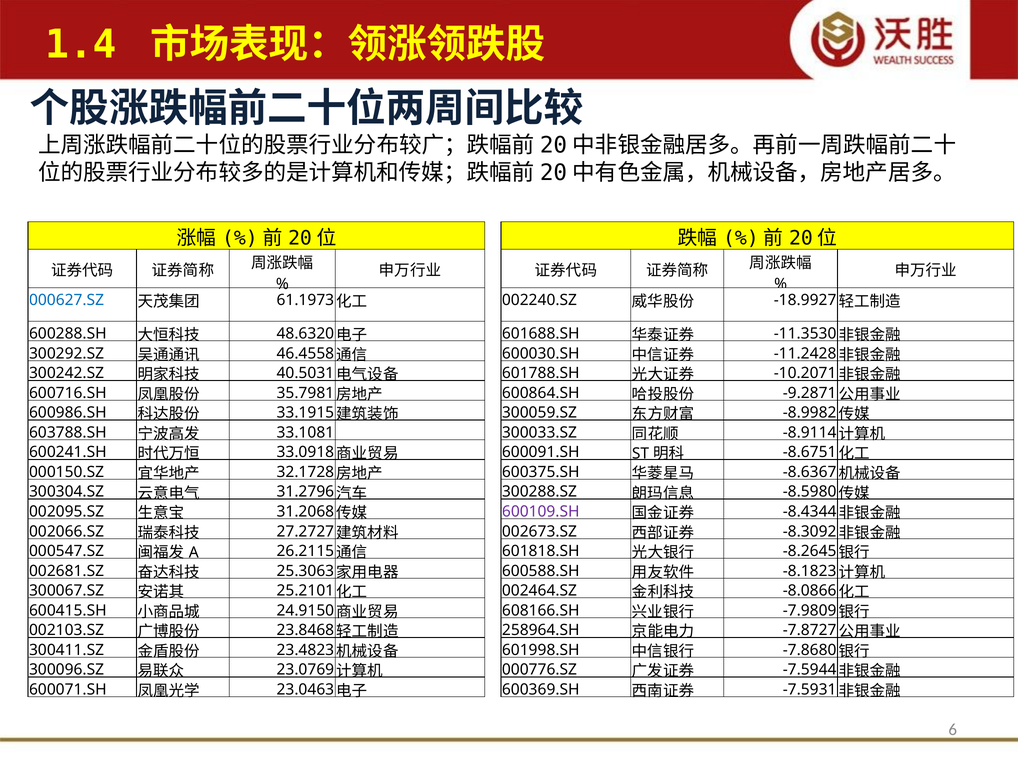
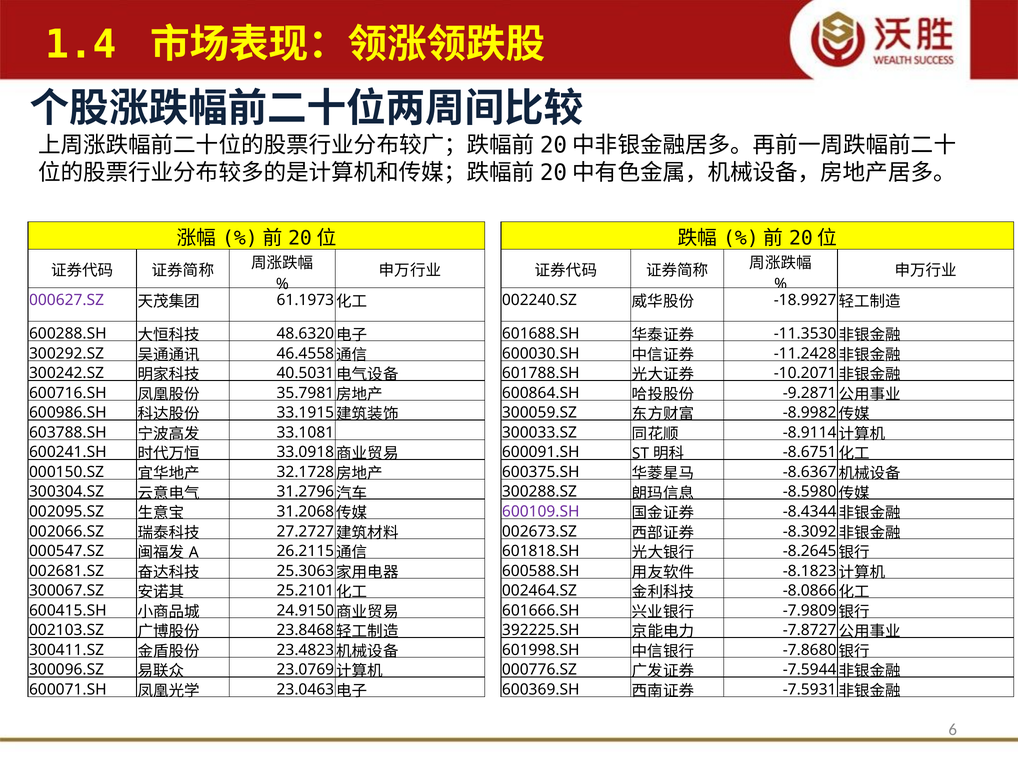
000627.SZ colour: blue -> purple
608166.SH: 608166.SH -> 601666.SH
258964.SH: 258964.SH -> 392225.SH
